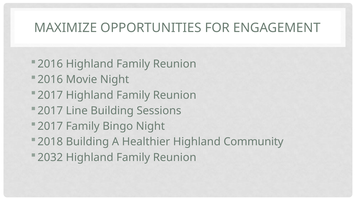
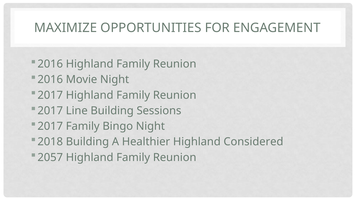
Community: Community -> Considered
2032: 2032 -> 2057
